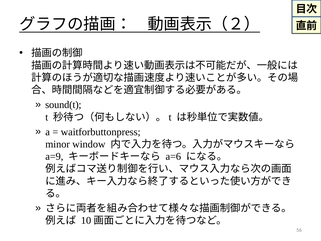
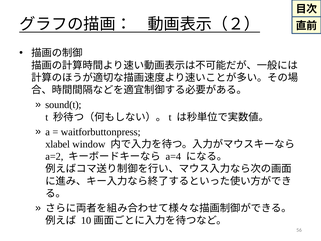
minor: minor -> xlabel
a=9: a=9 -> a=2
a=6: a=6 -> a=4
